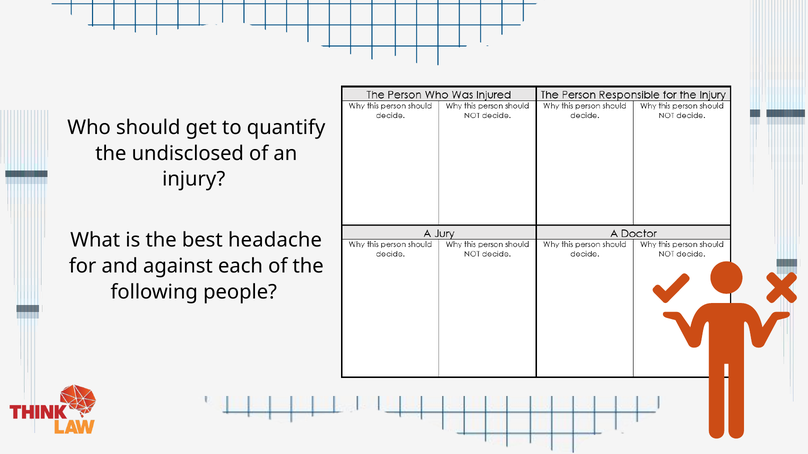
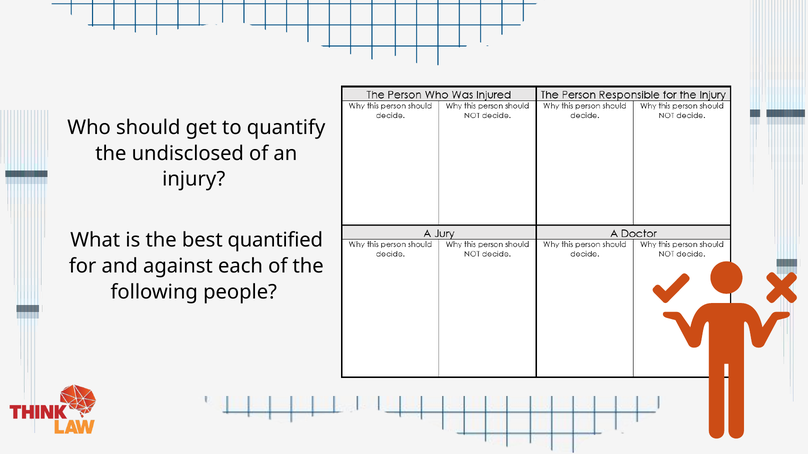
headache: headache -> quantified
